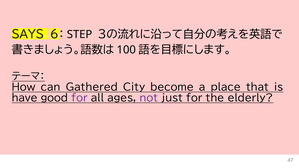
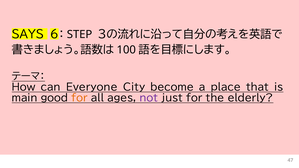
Gathered: Gathered -> Everyone
have: have -> main
for at (79, 98) colour: purple -> orange
